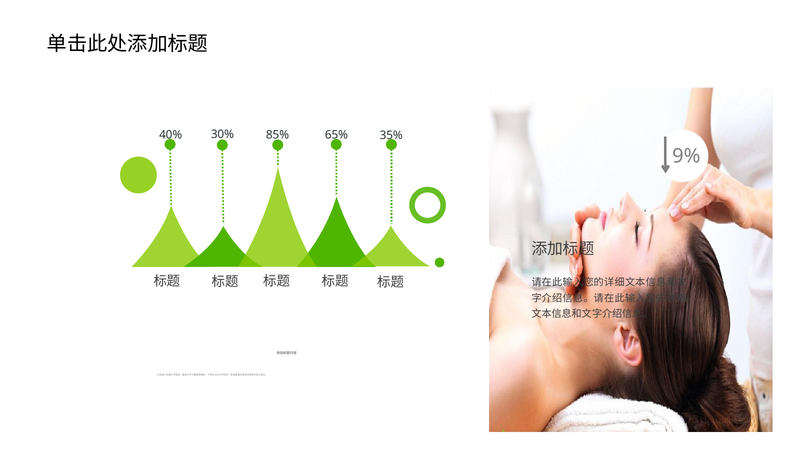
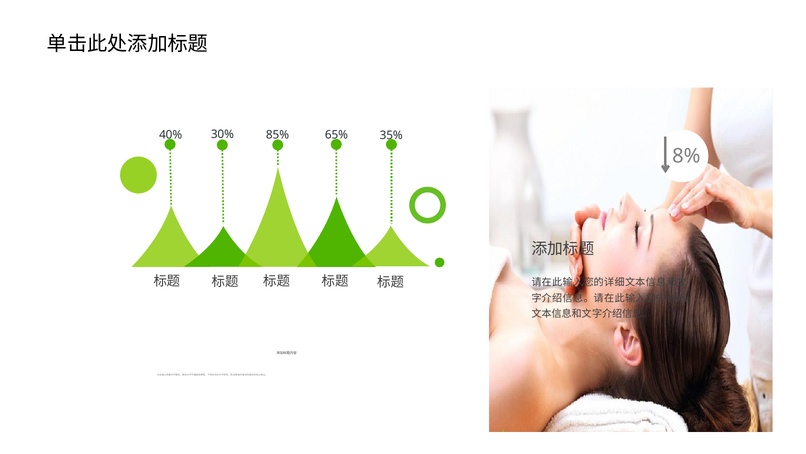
9%: 9% -> 8%
